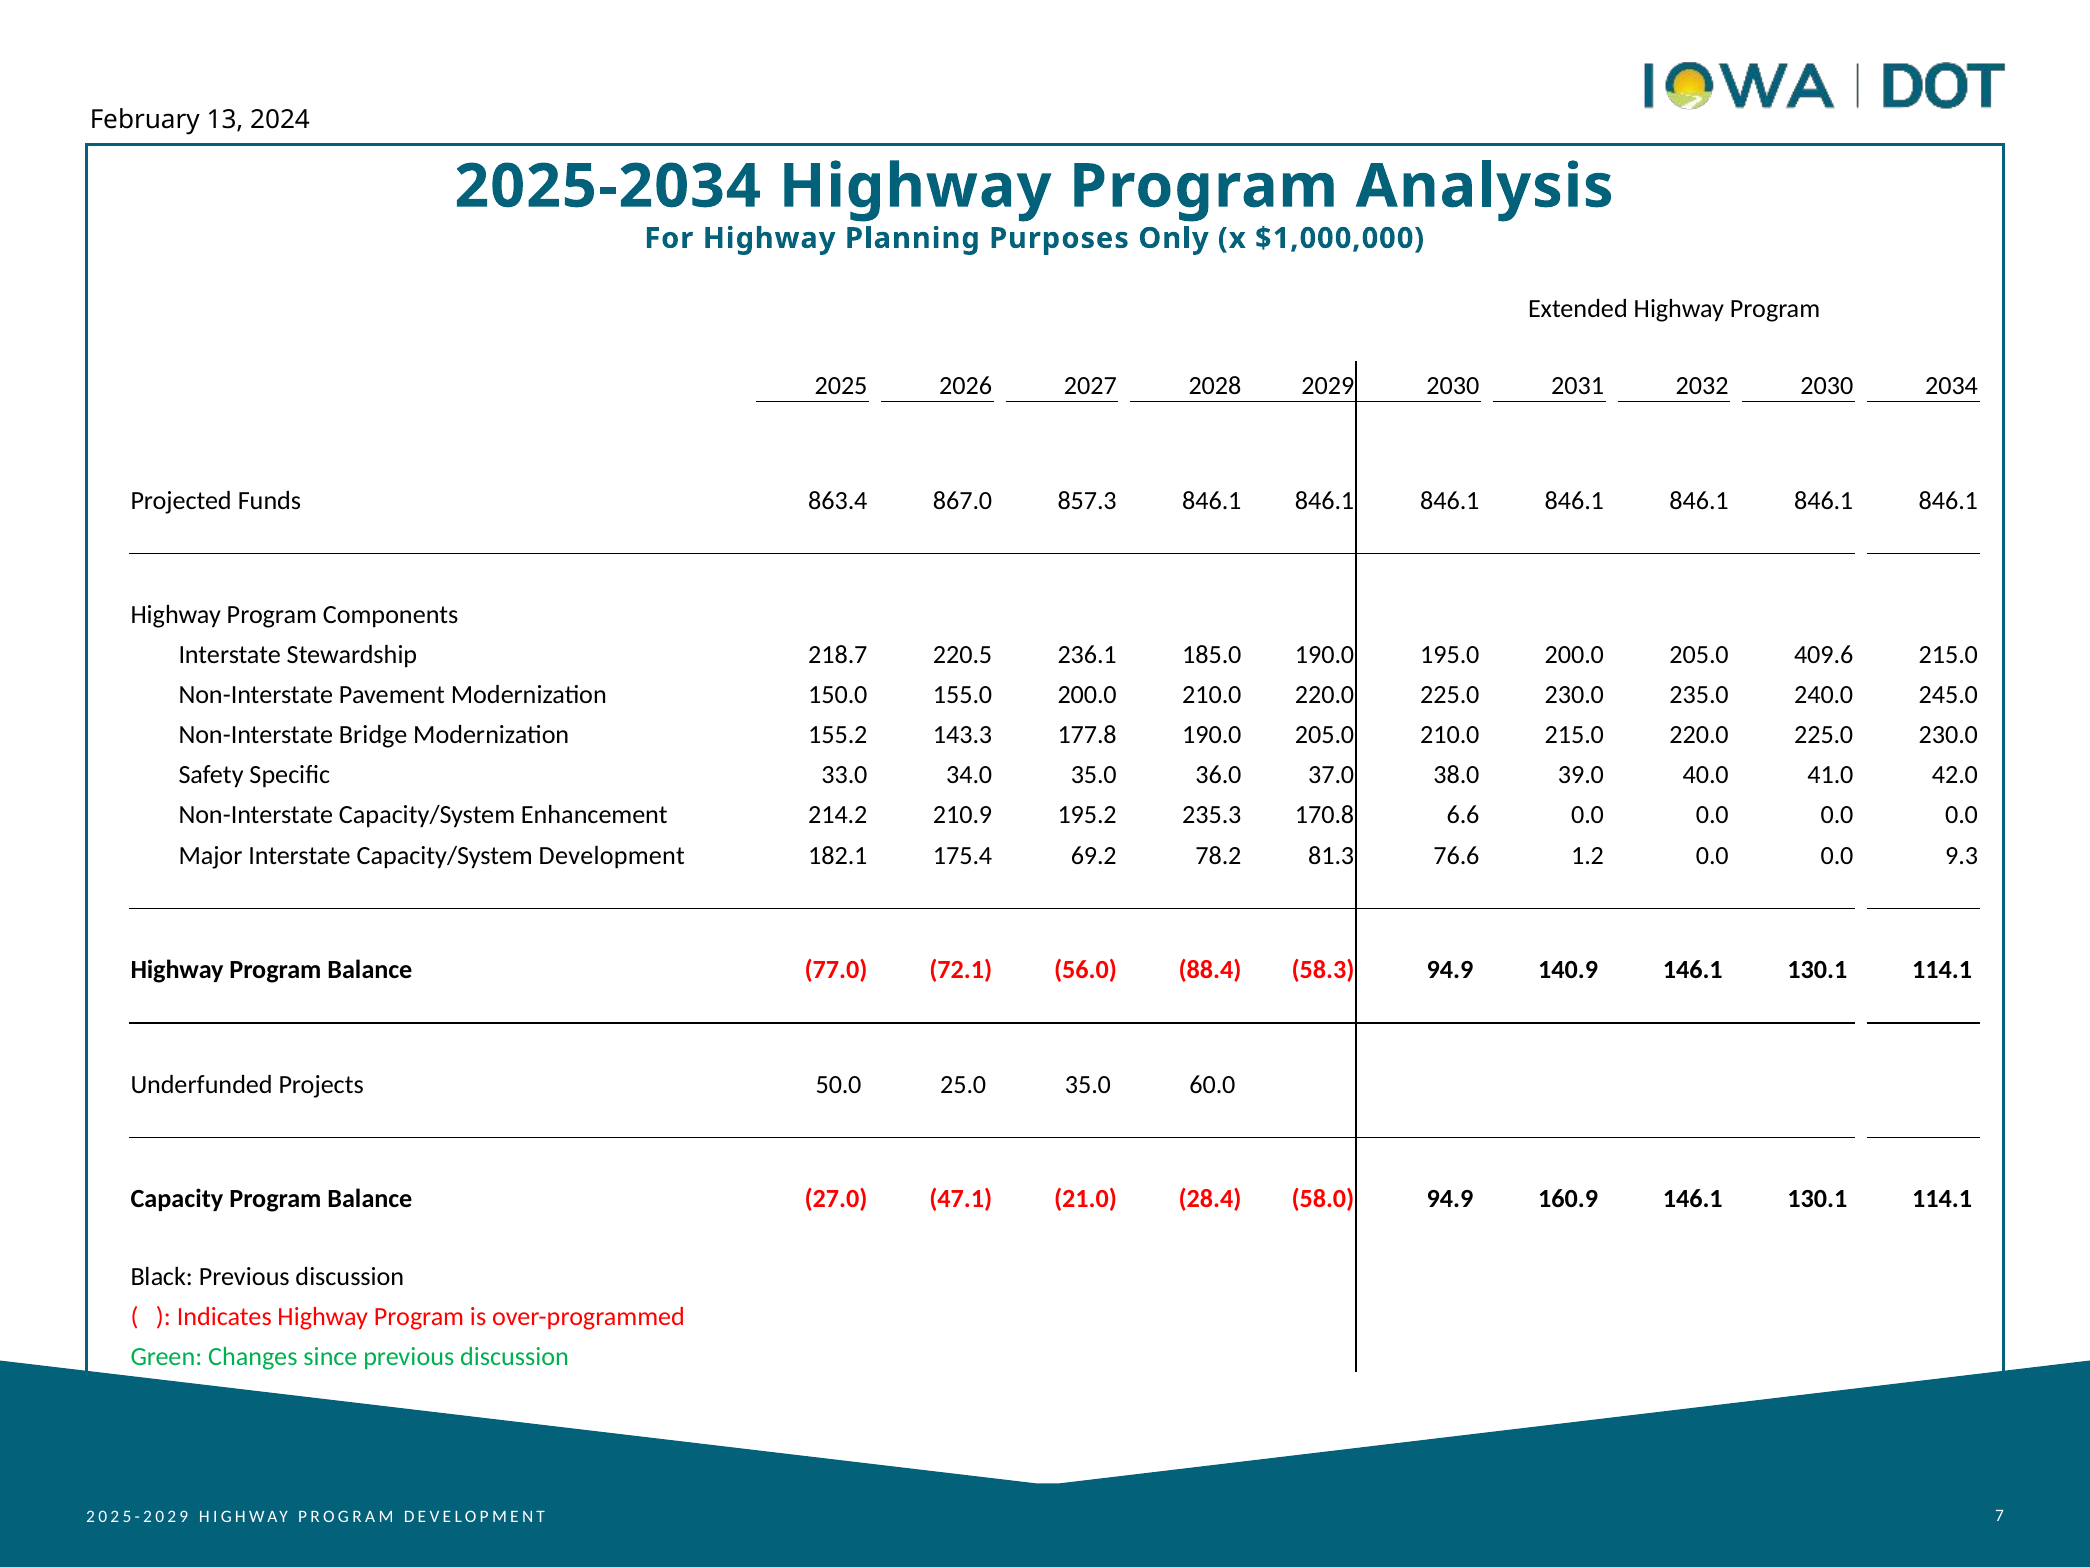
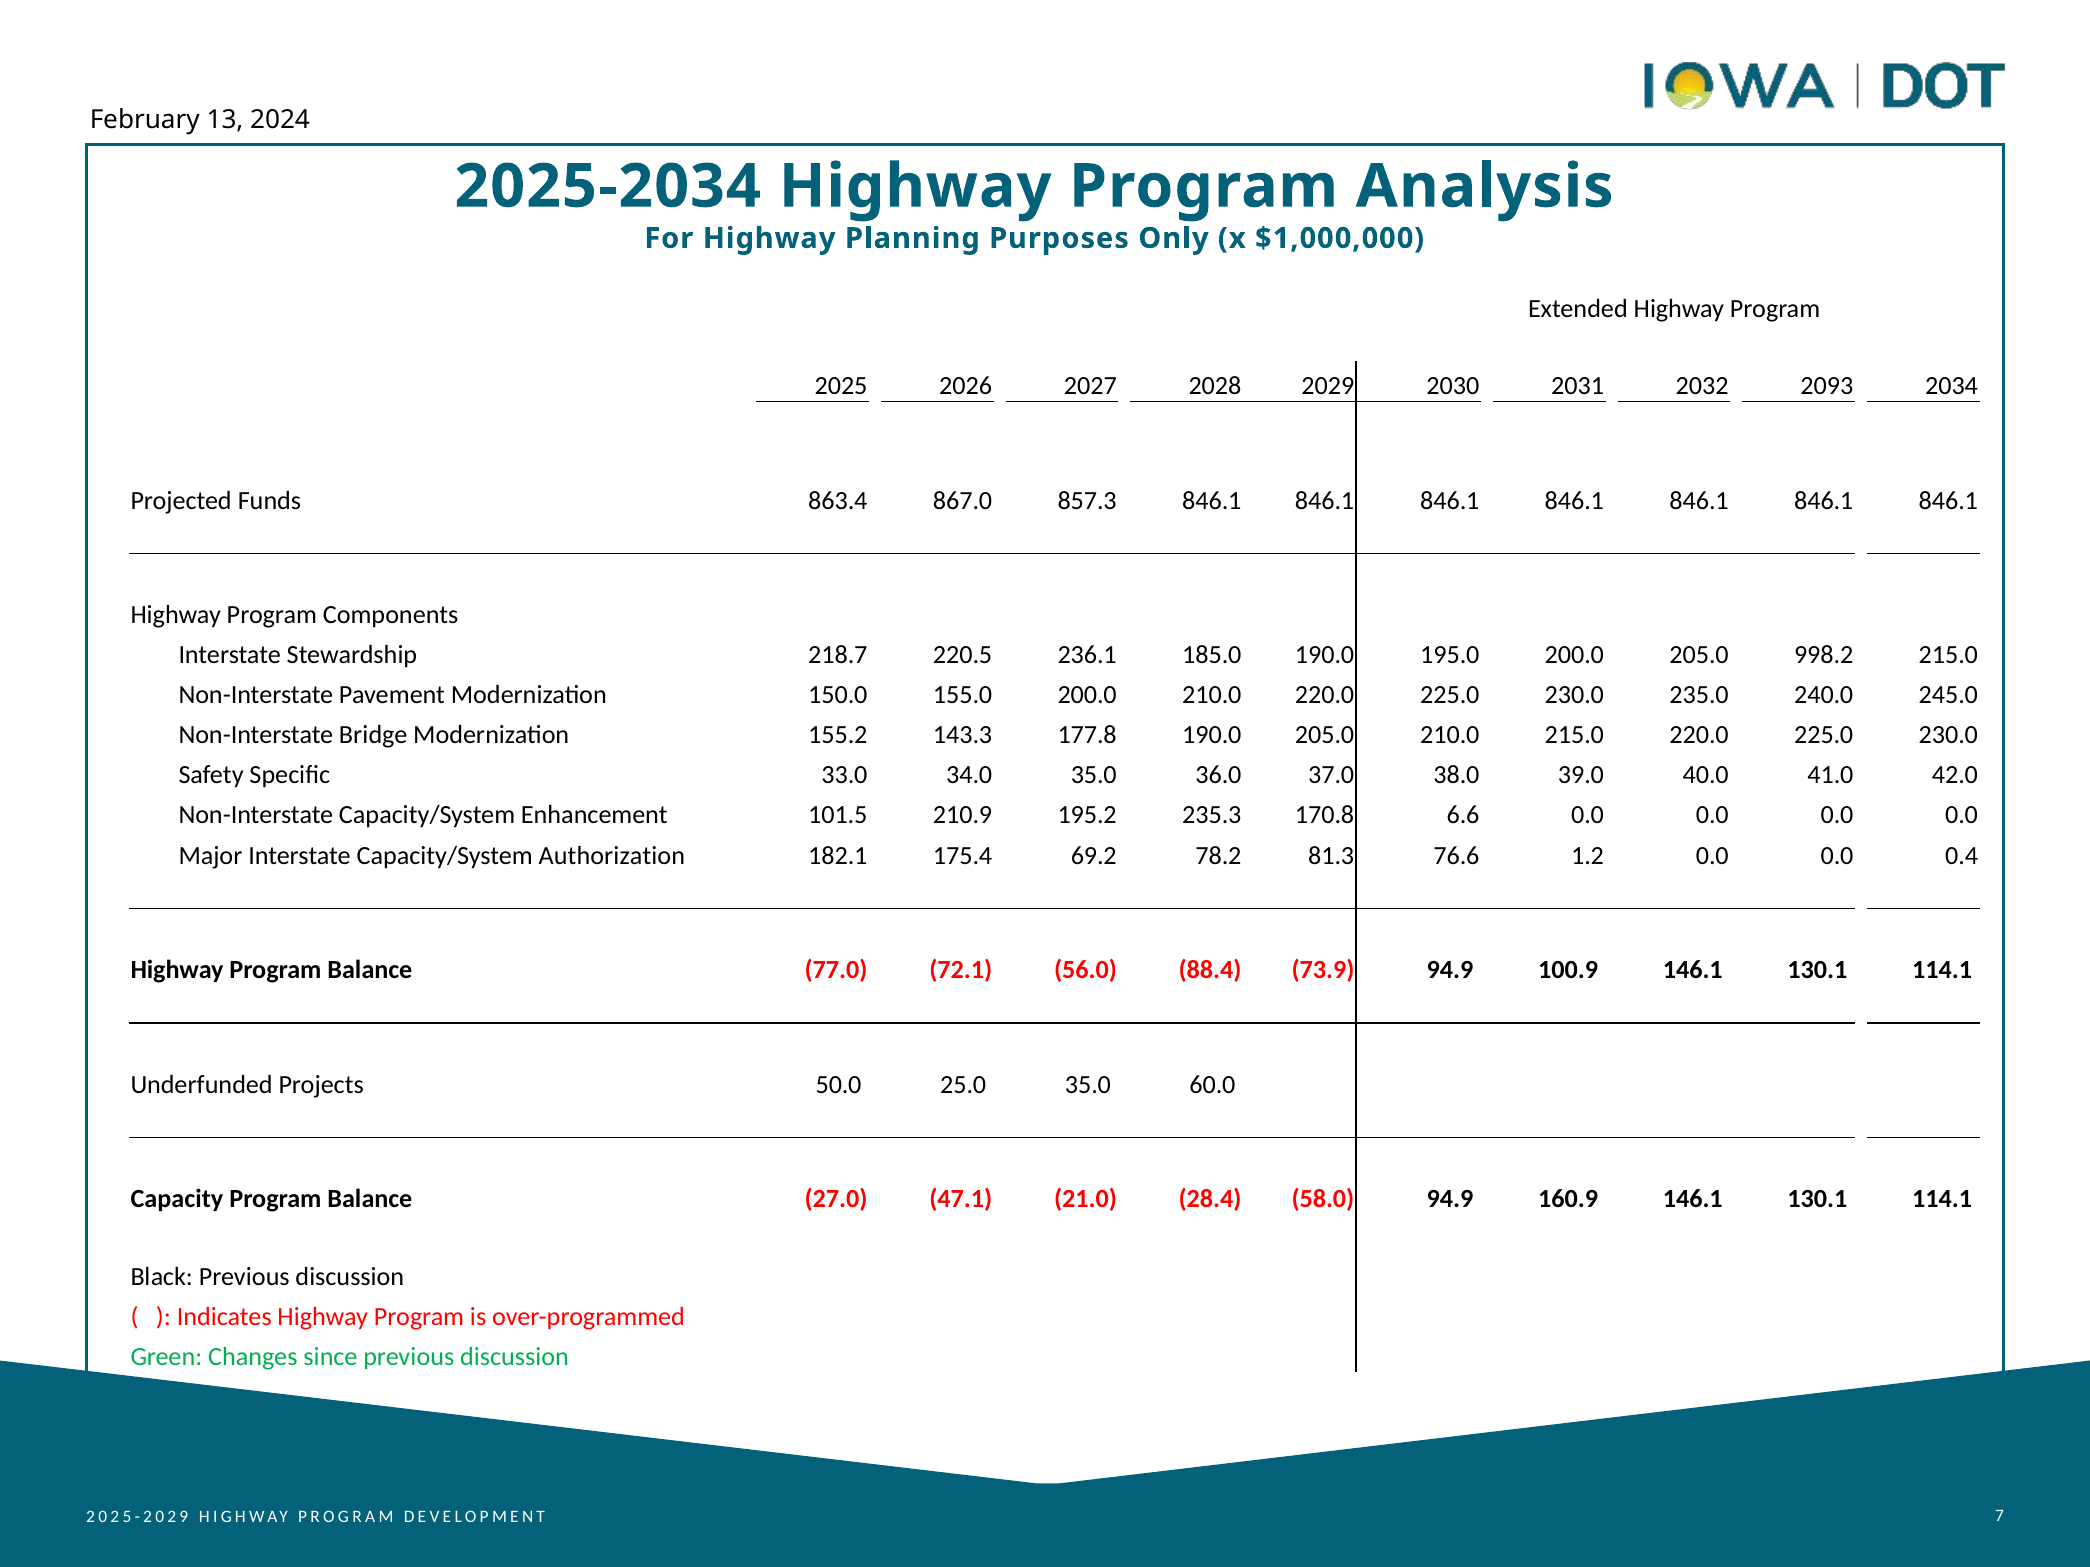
2032 2030: 2030 -> 2093
409.6: 409.6 -> 998.2
214.2: 214.2 -> 101.5
Capacity/System Development: Development -> Authorization
9.3: 9.3 -> 0.4
58.3: 58.3 -> 73.9
140.9: 140.9 -> 100.9
